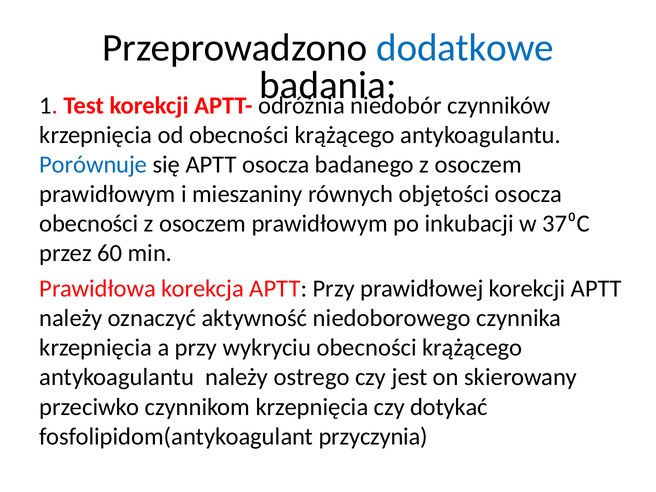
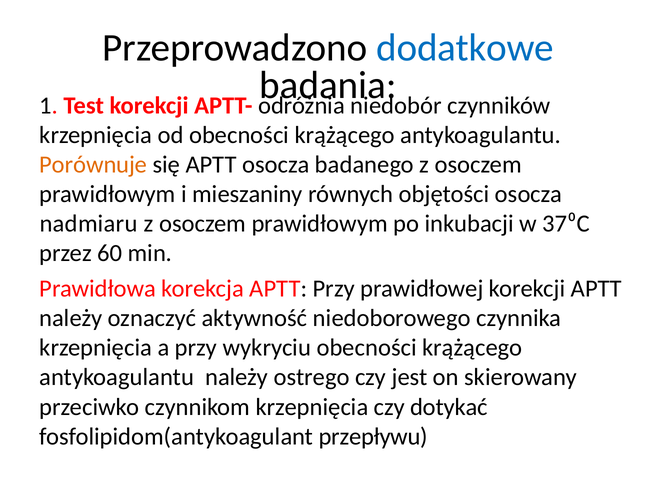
Porównuje colour: blue -> orange
obecności at (89, 224): obecności -> nadmiaru
przyczynia: przyczynia -> przepływu
